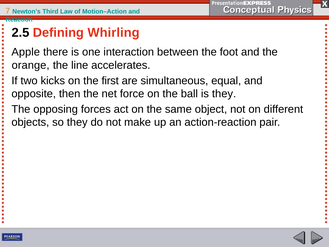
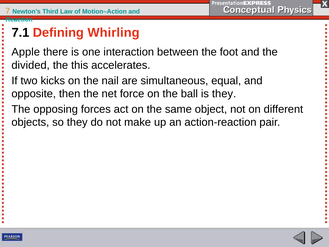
2.5: 2.5 -> 7.1
orange: orange -> divided
line: line -> this
first: first -> nail
